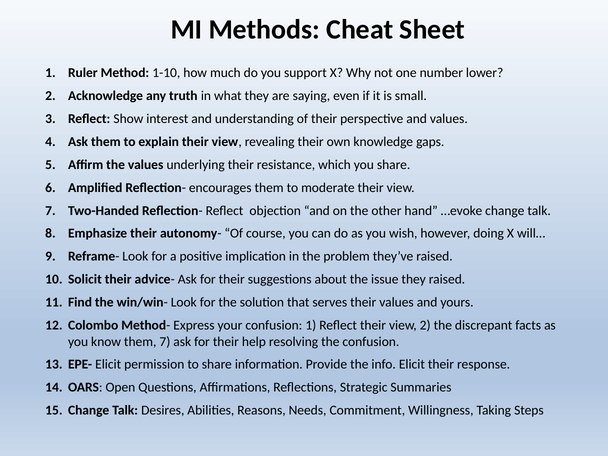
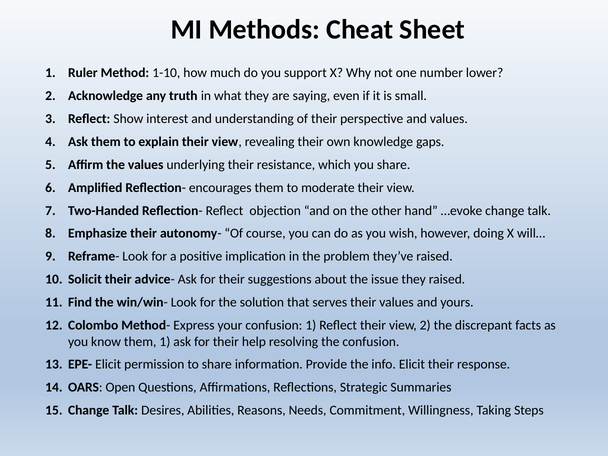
them 7: 7 -> 1
